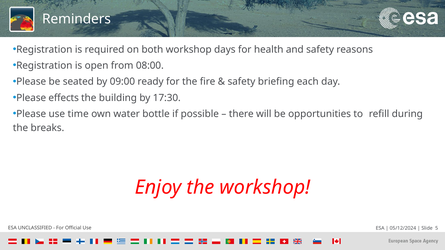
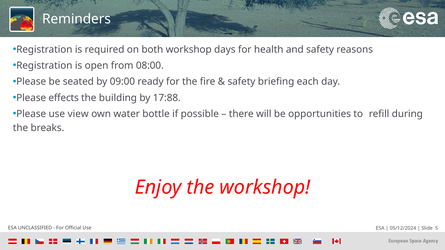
17:30: 17:30 -> 17:88
time: time -> view
